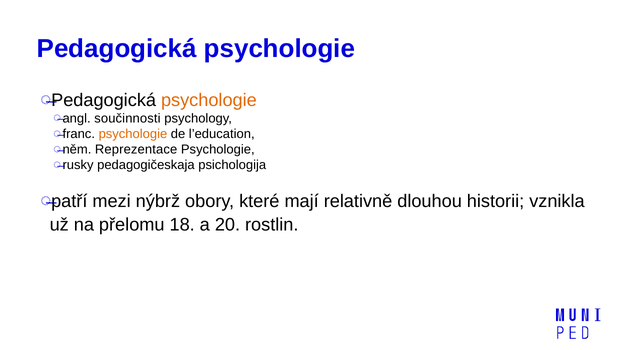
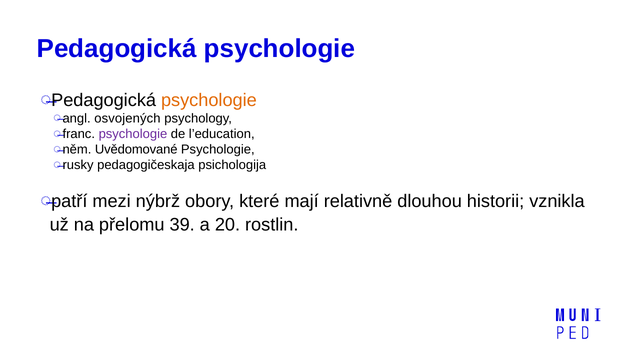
součinnosti: součinnosti -> osvojených
psychologie at (133, 134) colour: orange -> purple
Reprezentace: Reprezentace -> Uvědomované
18: 18 -> 39
